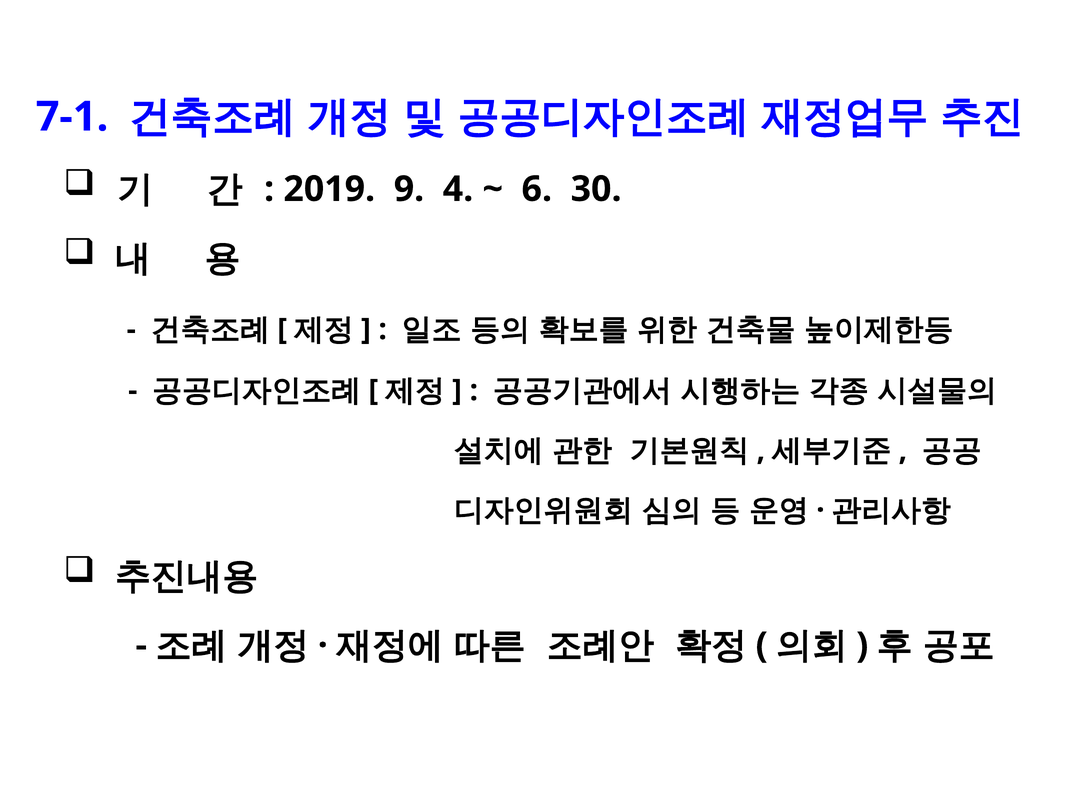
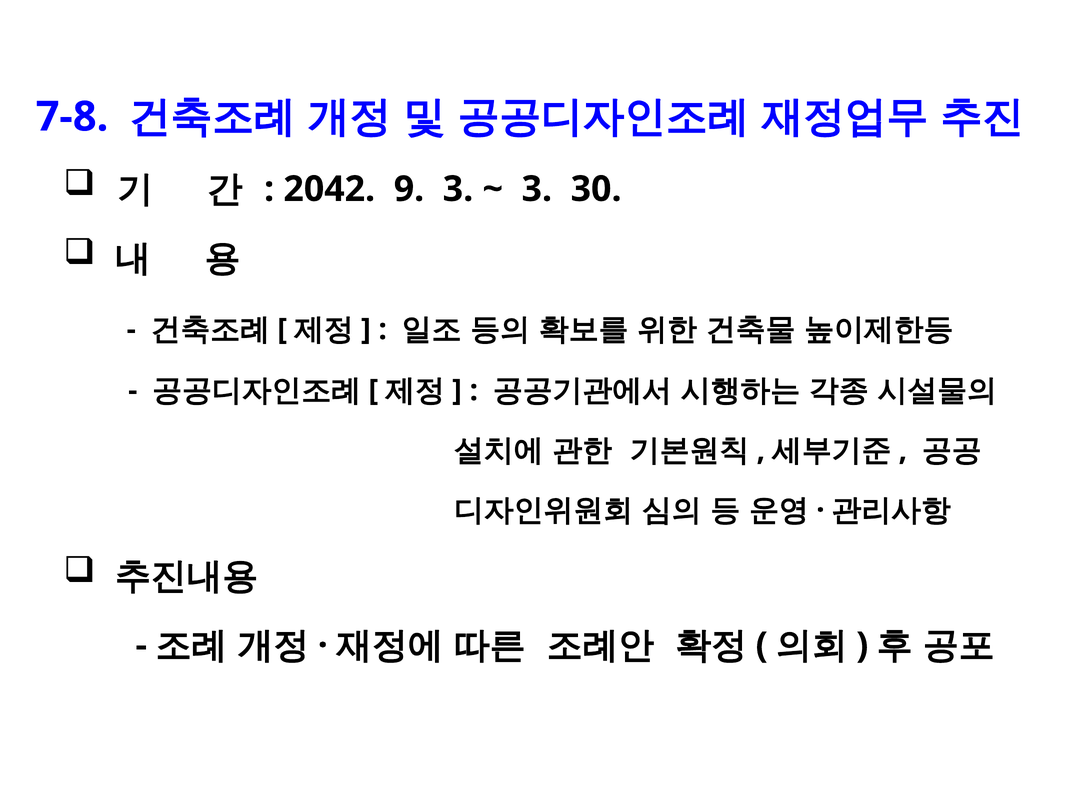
7-1: 7-1 -> 7-8
2019: 2019 -> 2042
9 4: 4 -> 3
6 at (537, 189): 6 -> 3
